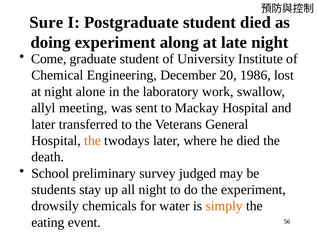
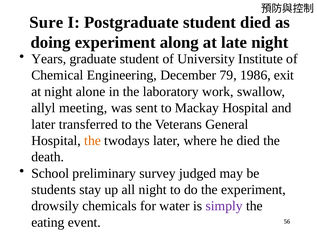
Come: Come -> Years
20: 20 -> 79
lost: lost -> exit
simply colour: orange -> purple
